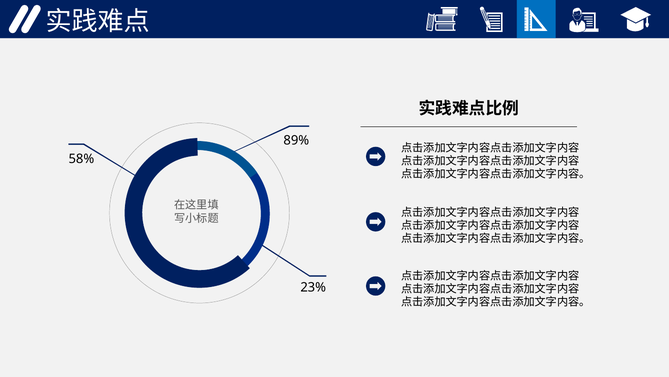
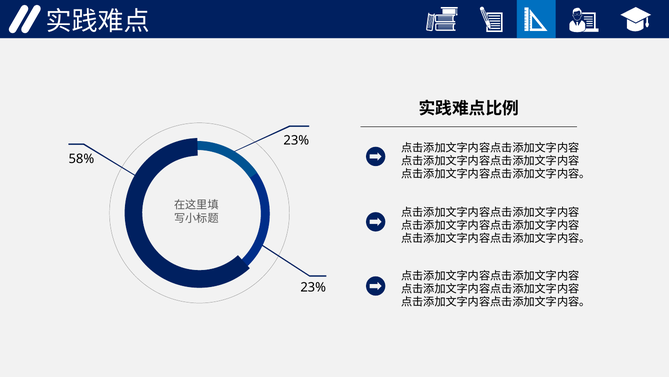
89% at (296, 140): 89% -> 23%
